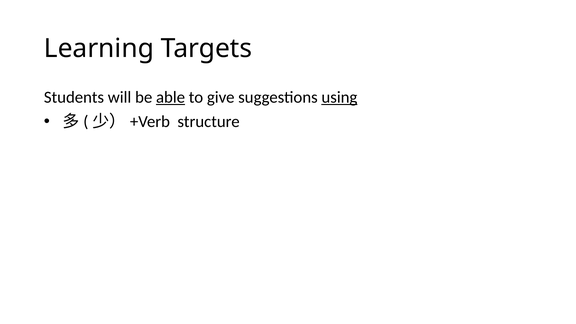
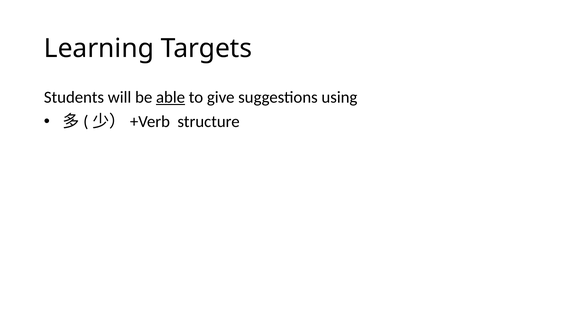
using underline: present -> none
